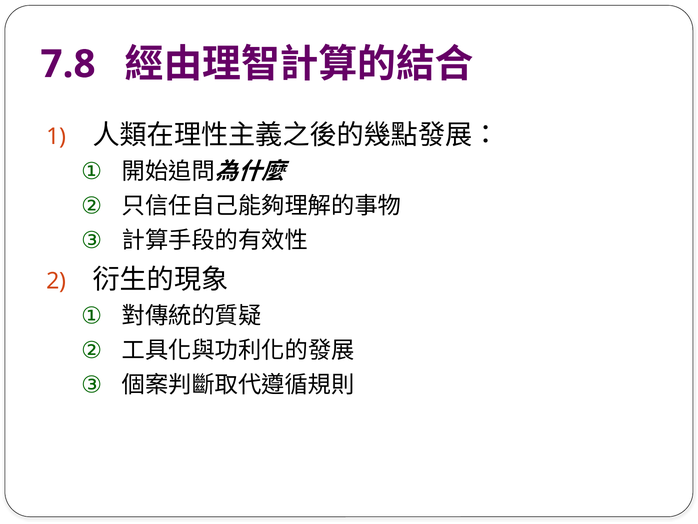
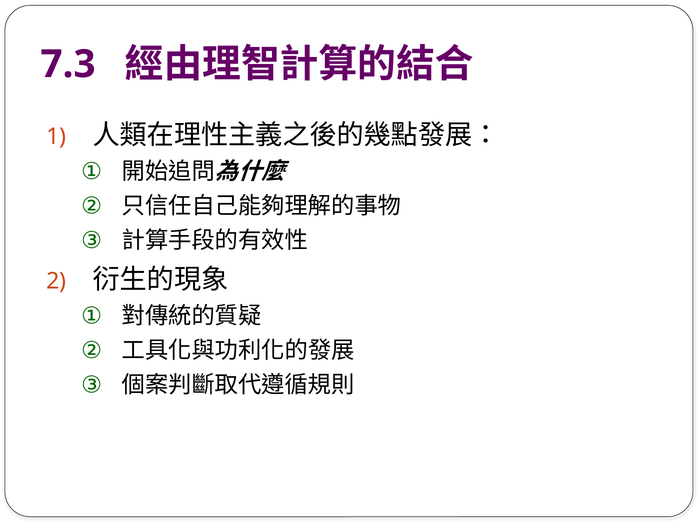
7.8: 7.8 -> 7.3
